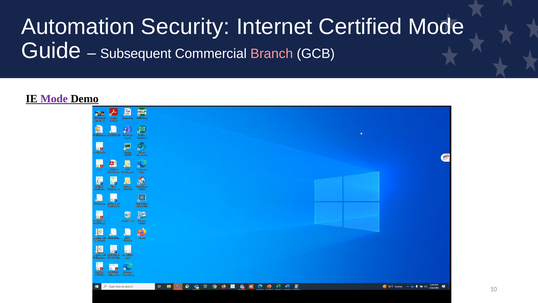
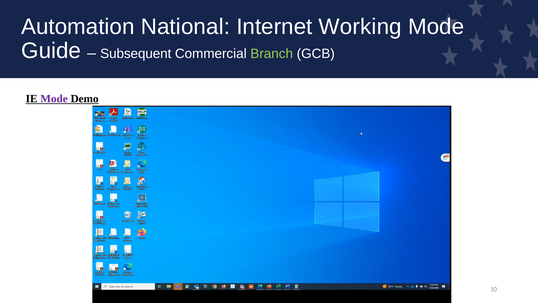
Security: Security -> National
Certified: Certified -> Working
Branch colour: pink -> light green
